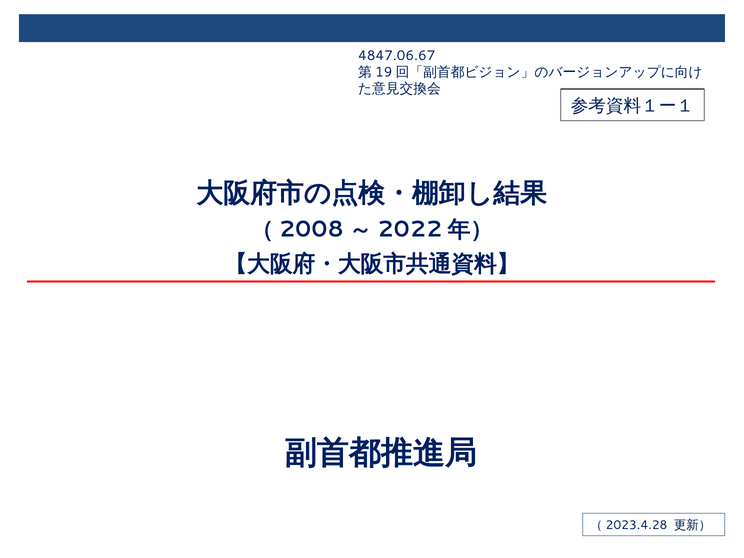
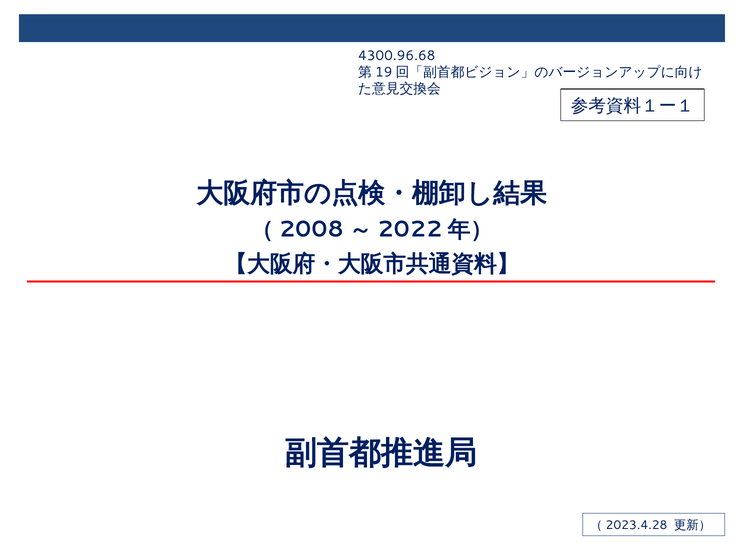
4847.06.67: 4847.06.67 -> 4300.96.68
